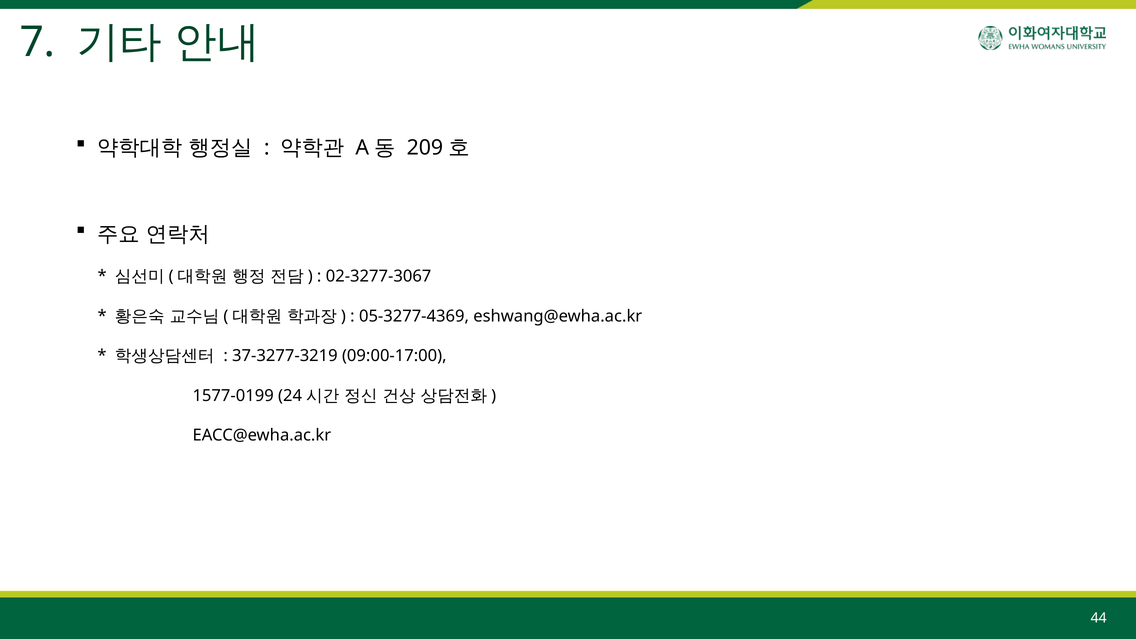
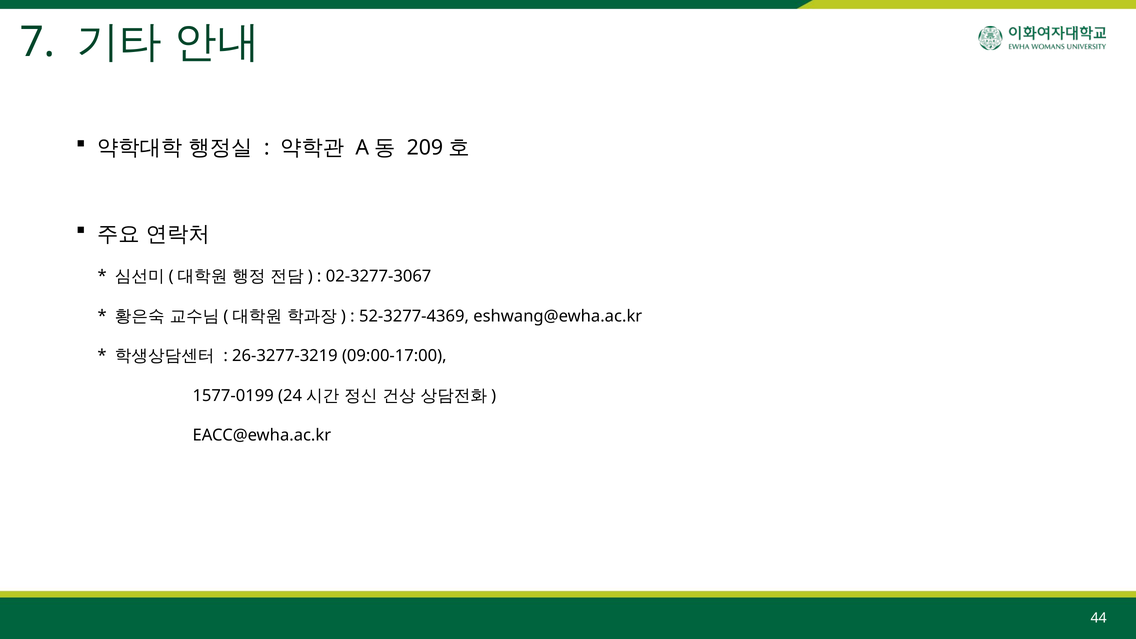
05-3277-4369: 05-3277-4369 -> 52-3277-4369
37-3277-3219: 37-3277-3219 -> 26-3277-3219
